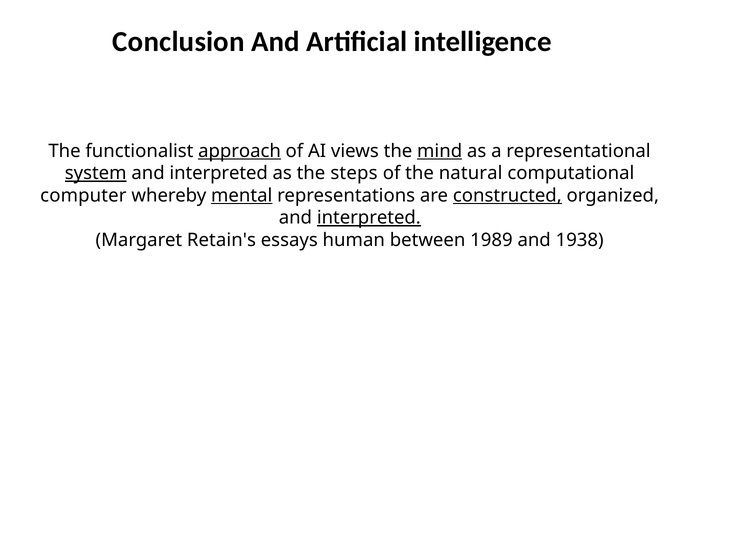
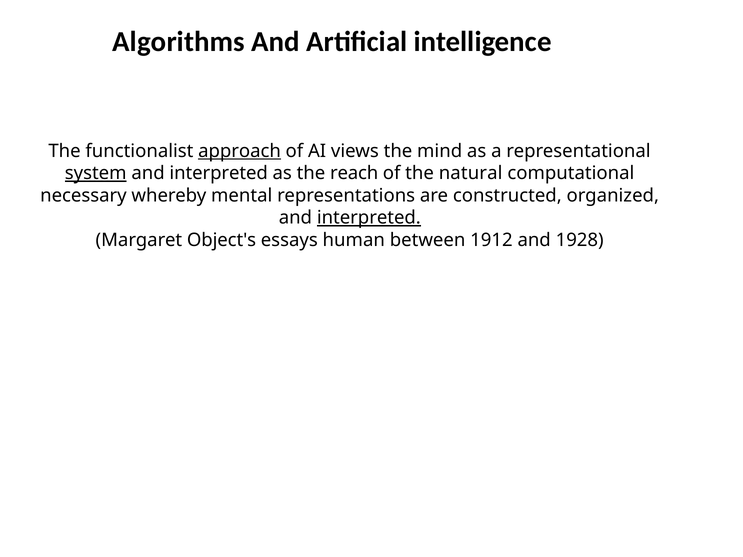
Conclusion: Conclusion -> Algorithms
mind underline: present -> none
steps: steps -> reach
computer: computer -> necessary
mental underline: present -> none
constructed underline: present -> none
Retain's: Retain's -> Object's
1989: 1989 -> 1912
1938: 1938 -> 1928
